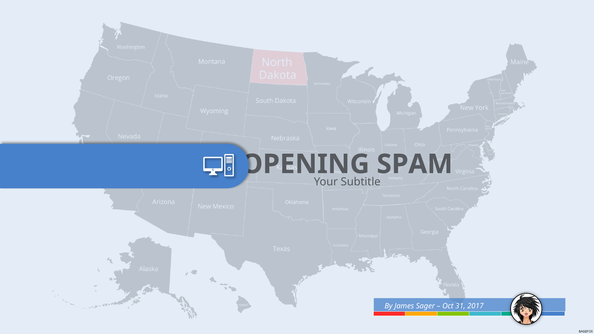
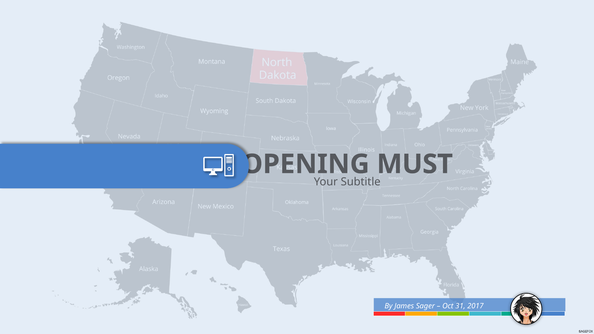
SPAM: SPAM -> MUST
